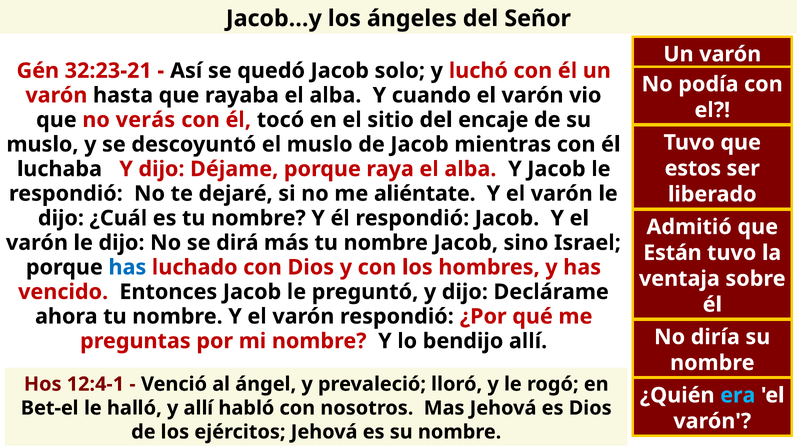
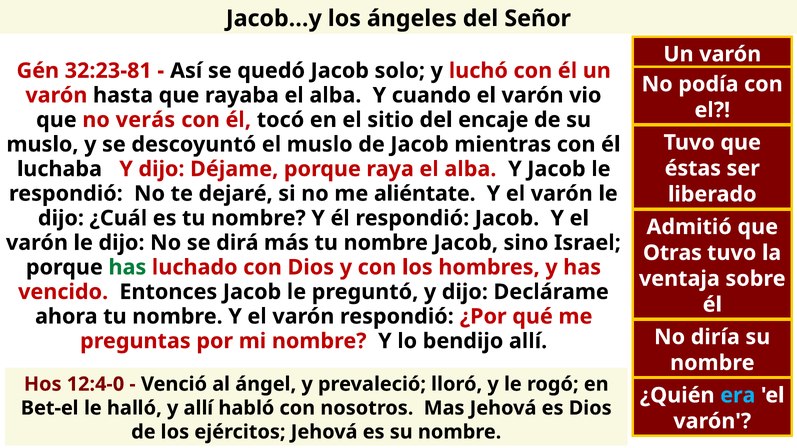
32:23-21: 32:23-21 -> 32:23-81
estos: estos -> éstas
Están: Están -> Otras
has at (127, 268) colour: blue -> green
12:4-1: 12:4-1 -> 12:4-0
